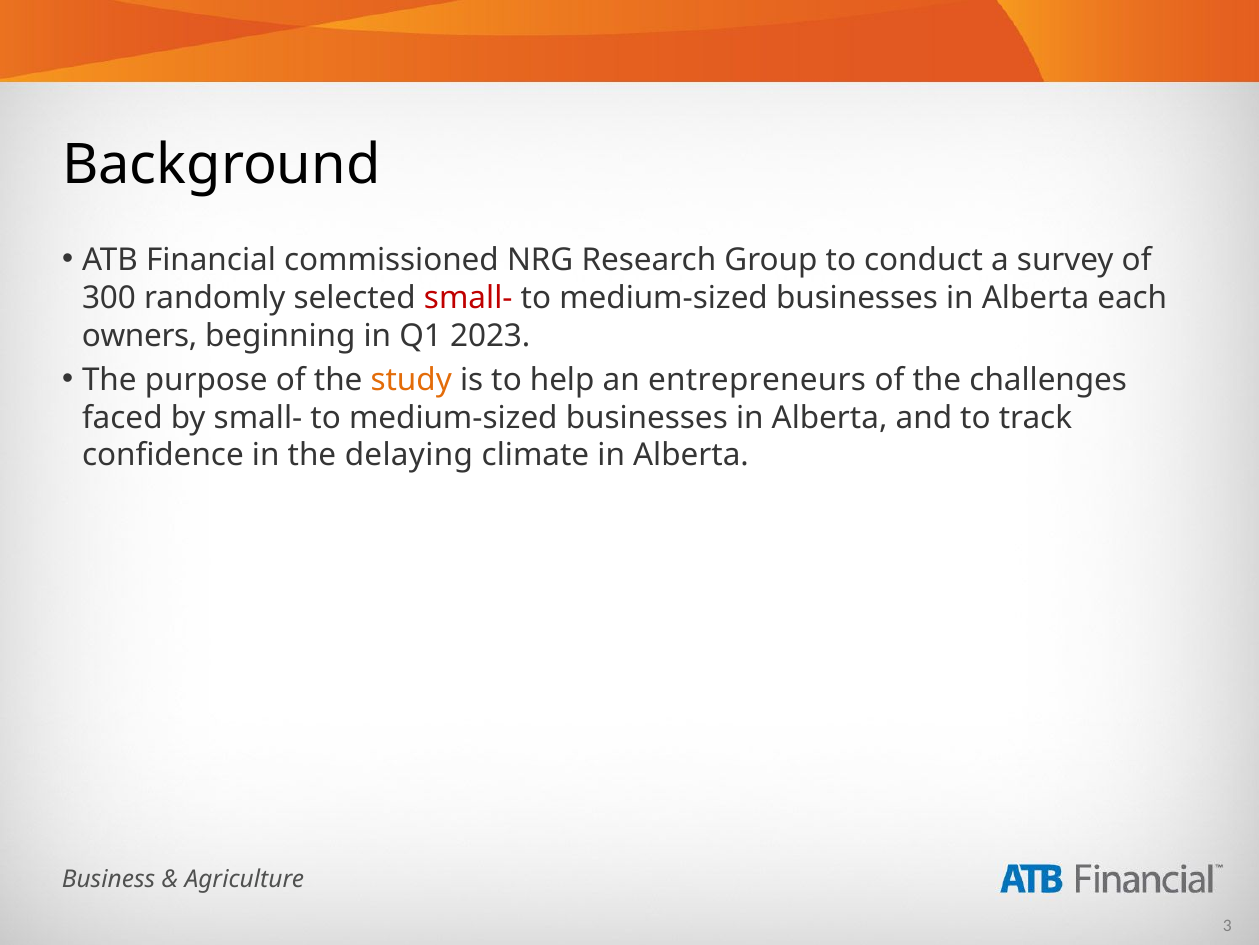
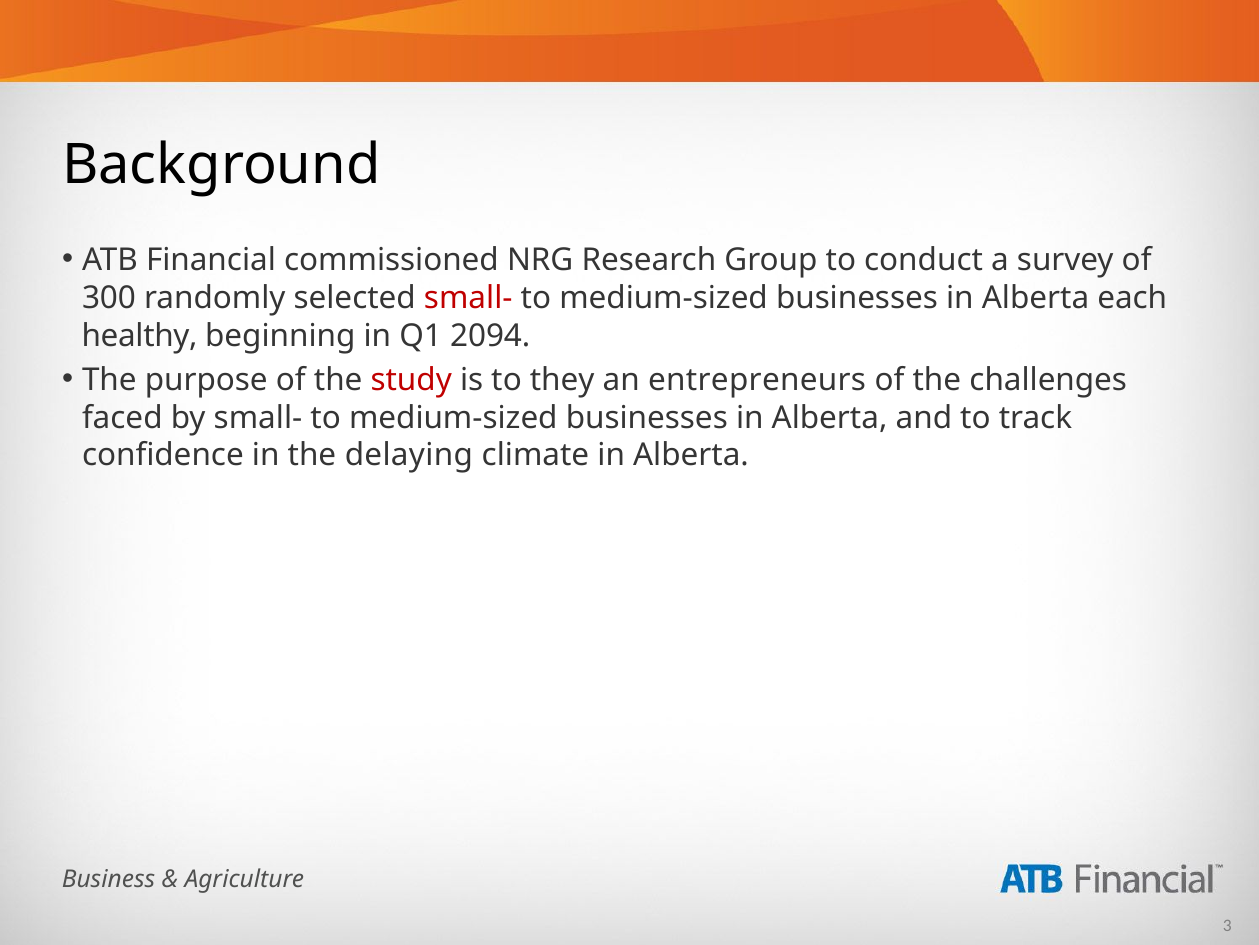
owners: owners -> healthy
2023: 2023 -> 2094
study colour: orange -> red
help: help -> they
